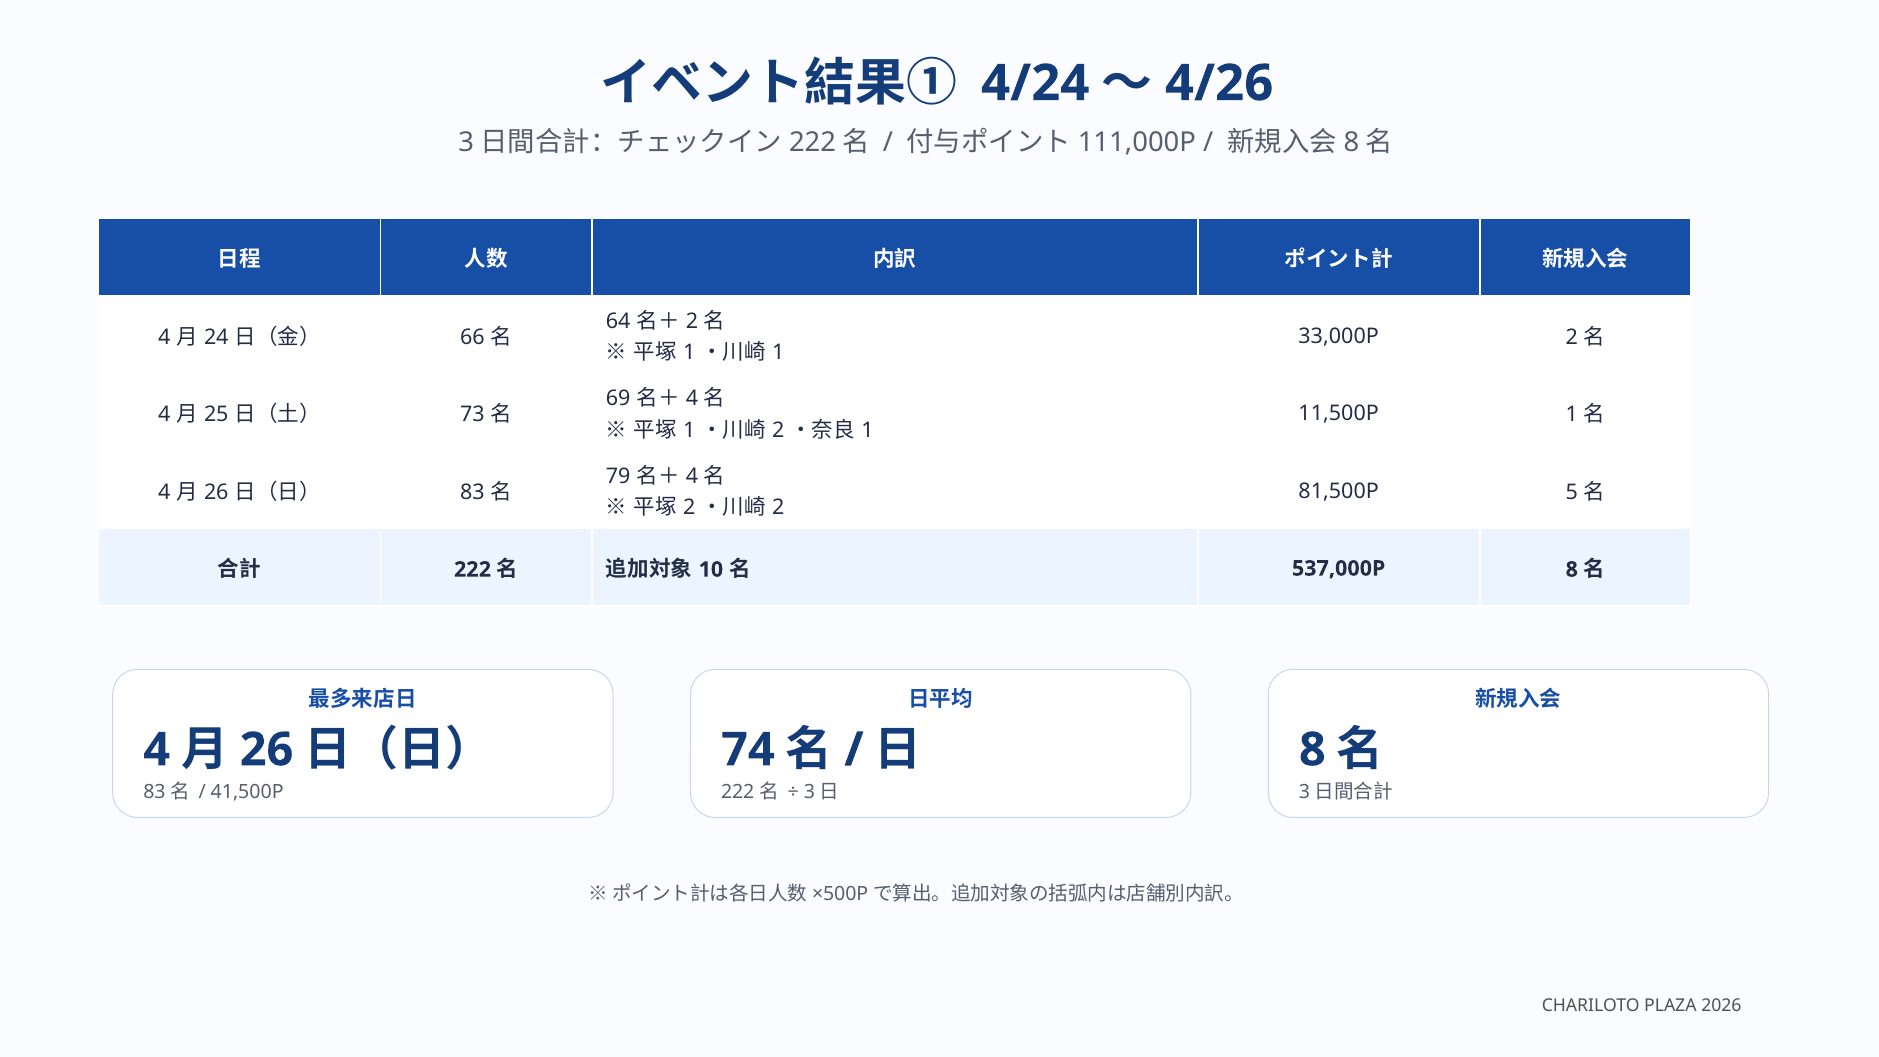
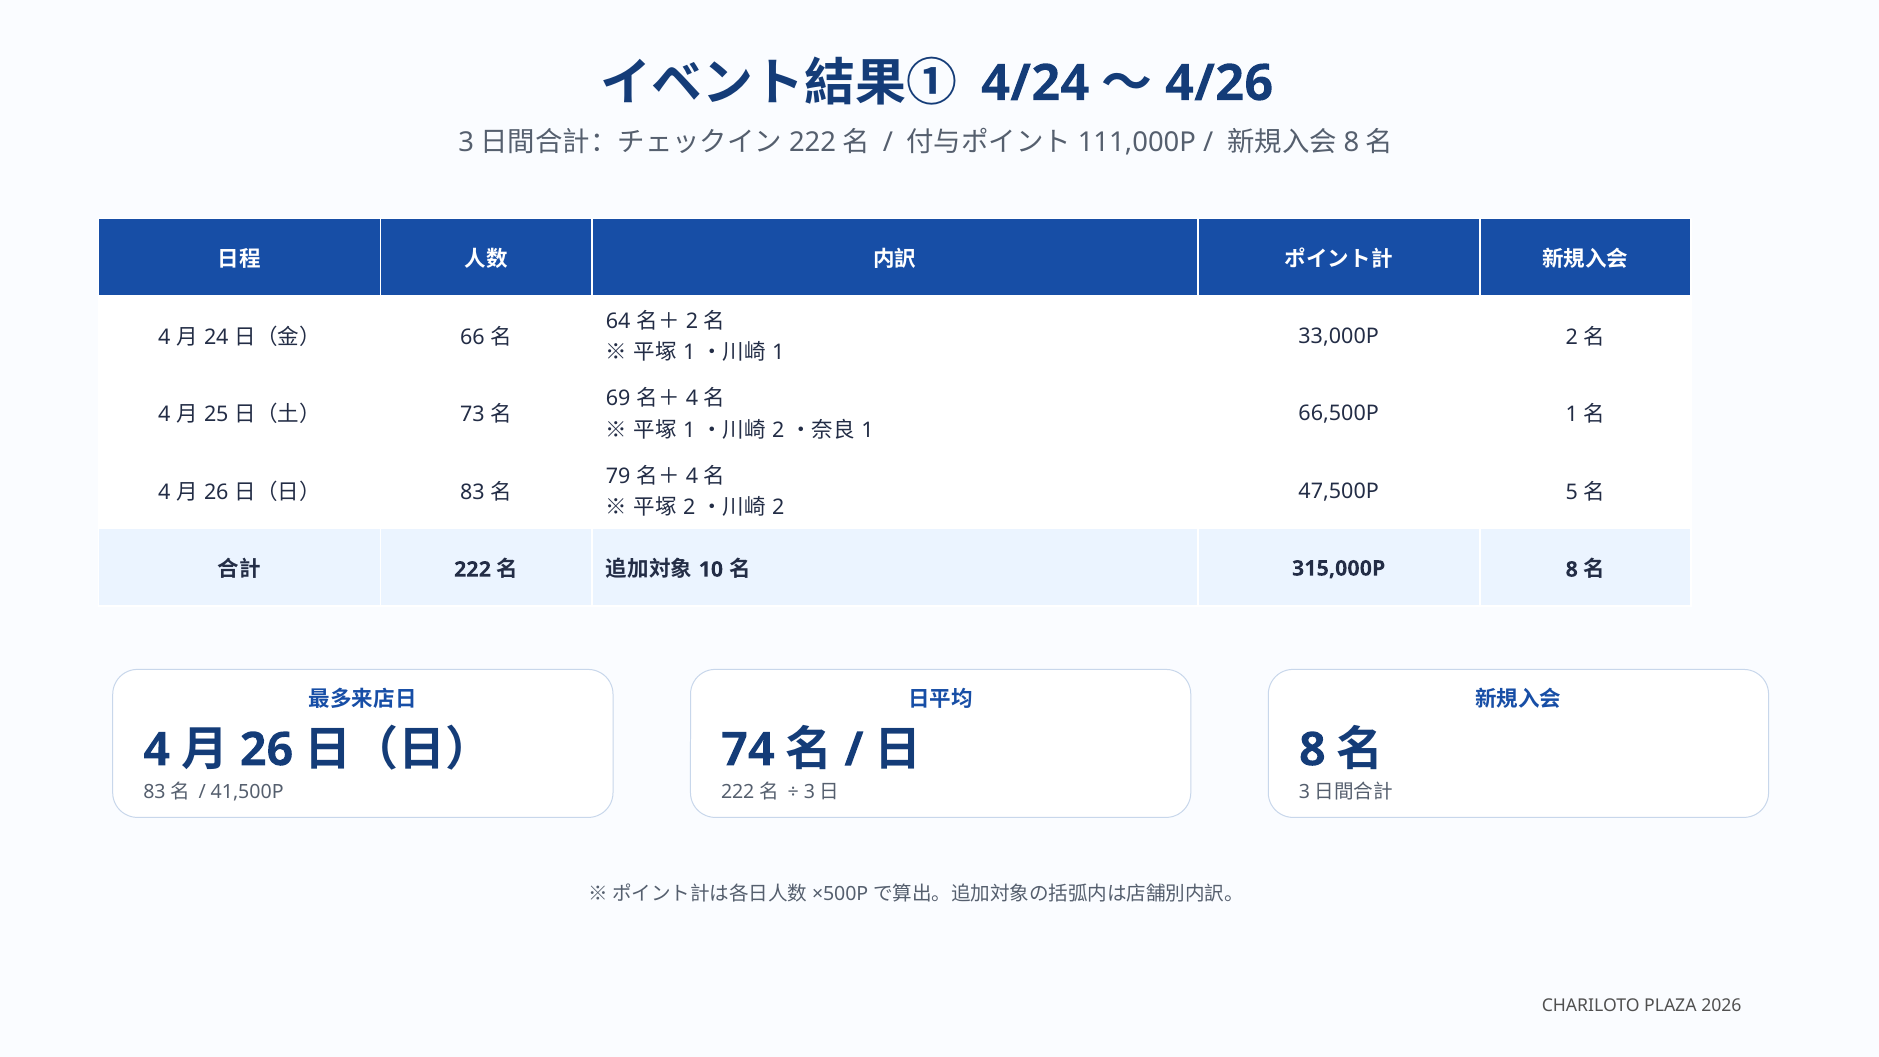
11,500P: 11,500P -> 66,500P
81,500P: 81,500P -> 47,500P
537,000P: 537,000P -> 315,000P
